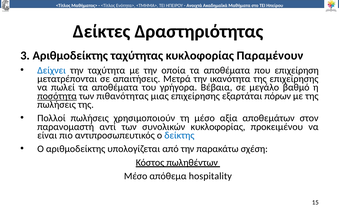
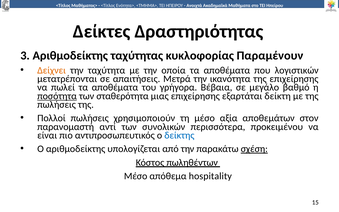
Δείχνει colour: blue -> orange
επιχείρηση: επιχείρηση -> λογιστικών
πιθανότητας: πιθανότητας -> σταθερότητα
πόρων: πόρων -> δείκτη
συνολικών κυκλοφορίας: κυκλοφορίας -> περισσότερα
σχέση underline: none -> present
